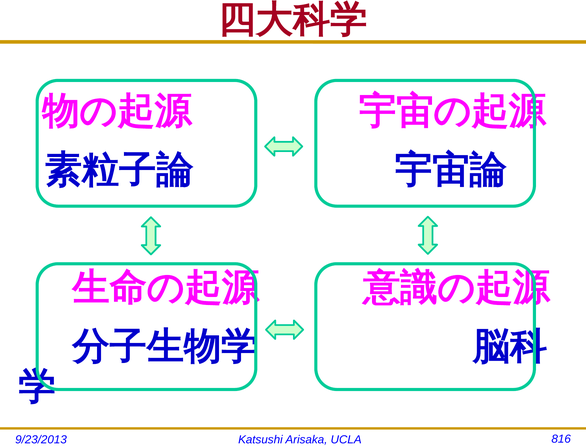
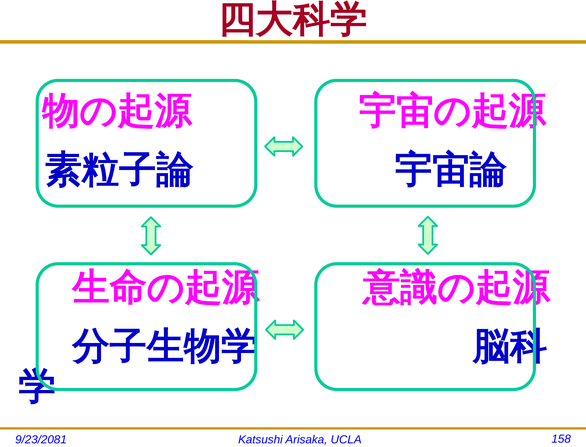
9/23/2013: 9/23/2013 -> 9/23/2081
816: 816 -> 158
